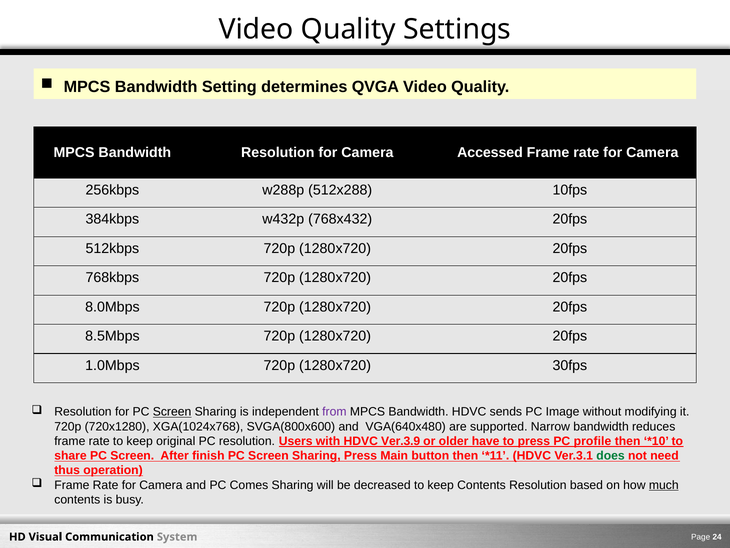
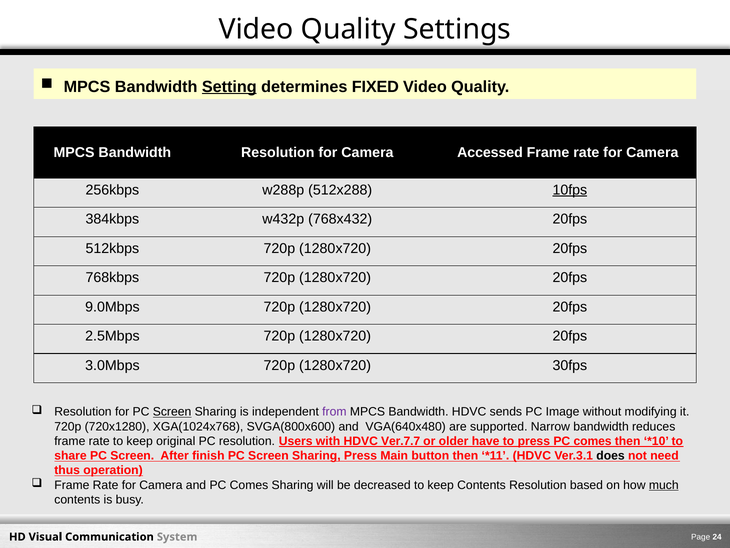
Setting underline: none -> present
QVGA: QVGA -> FIXED
10fps underline: none -> present
8.0Mbps: 8.0Mbps -> 9.0Mbps
8.5Mbps: 8.5Mbps -> 2.5Mbps
1.0Mbps: 1.0Mbps -> 3.0Mbps
Ver.3.9: Ver.3.9 -> Ver.7.7
press PC profile: profile -> comes
does colour: green -> black
